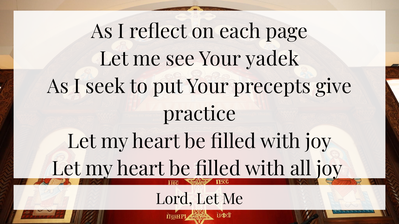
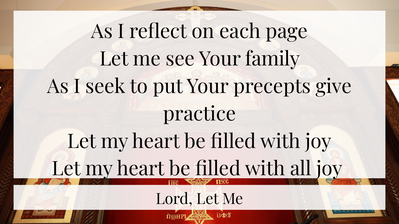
yadek: yadek -> family
